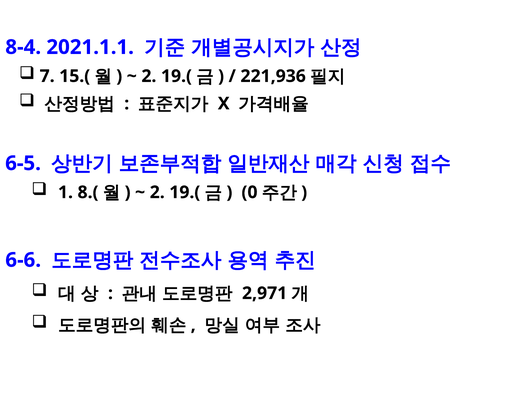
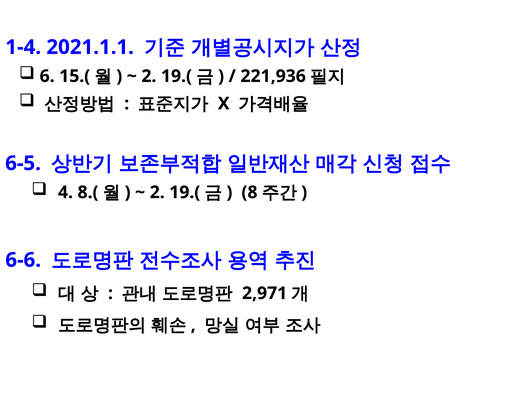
8-4: 8-4 -> 1-4
7: 7 -> 6
1: 1 -> 4
0: 0 -> 8
